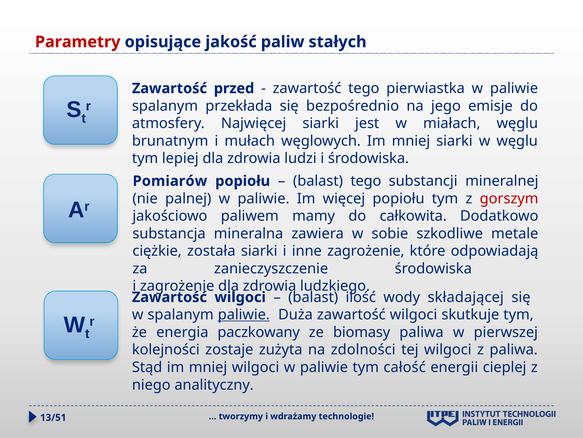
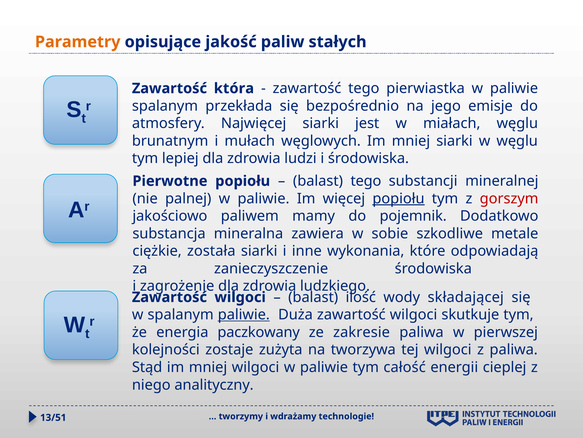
Parametry colour: red -> orange
przed: przed -> która
Pomiarów: Pomiarów -> Pierwotne
popiołu at (398, 198) underline: none -> present
całkowita: całkowita -> pojemnik
inne zagrożenie: zagrożenie -> wykonania
biomasy: biomasy -> zakresie
zdolności: zdolności -> tworzywa
